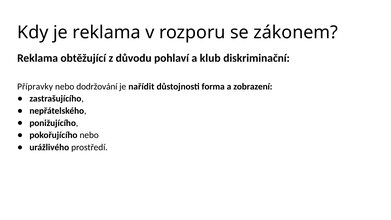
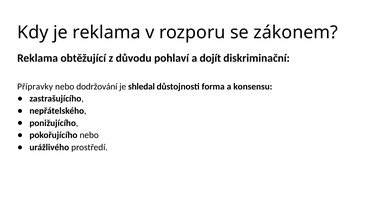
klub: klub -> dojít
nařídit: nařídit -> shledal
zobrazení: zobrazení -> konsensu
